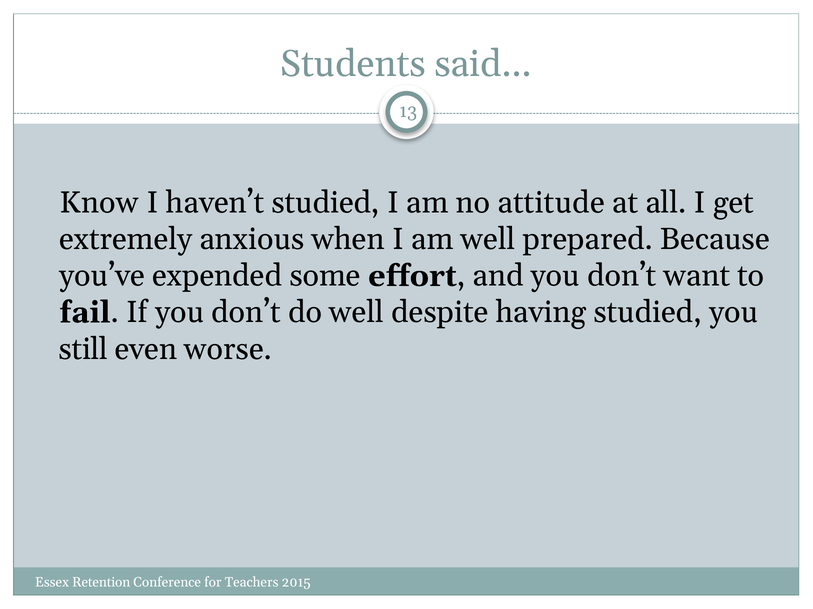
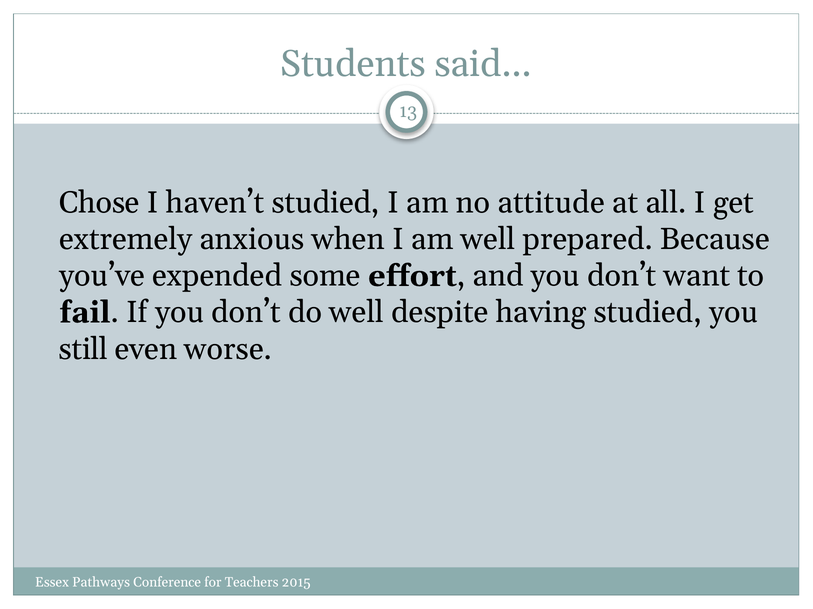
Know: Know -> Chose
Retention: Retention -> Pathways
